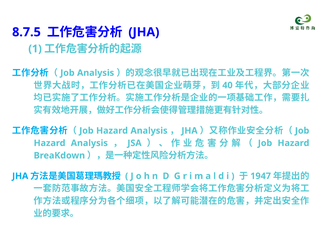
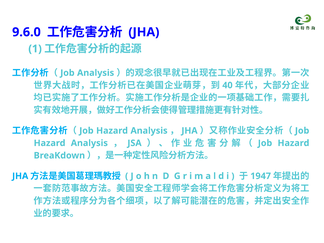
8.7.5: 8.7.5 -> 9.6.0
